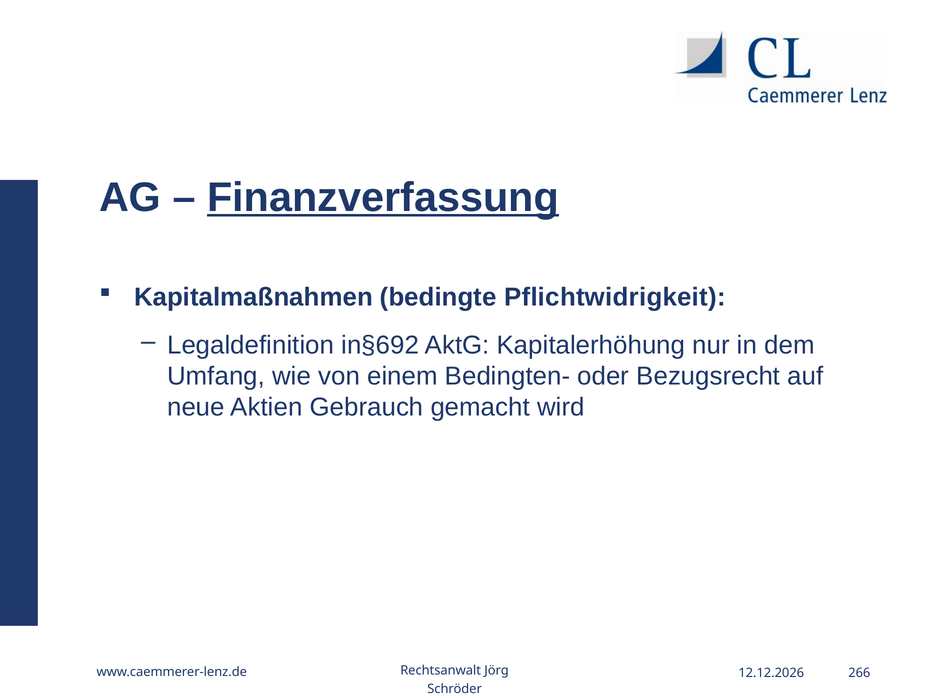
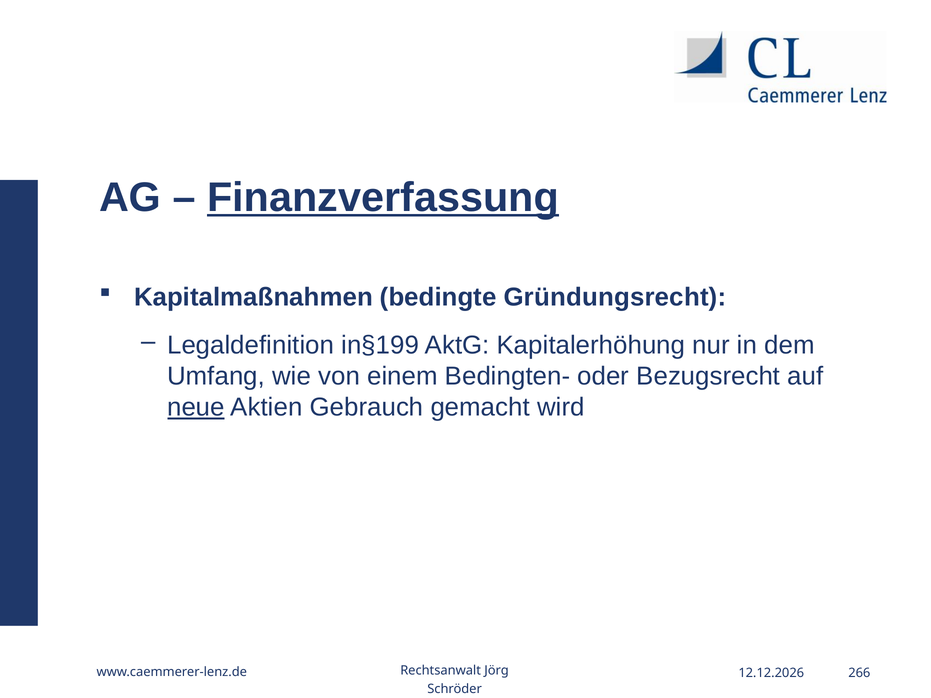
Pflichtwidrigkeit: Pflichtwidrigkeit -> Gründungsrecht
in§692: in§692 -> in§199
neue underline: none -> present
